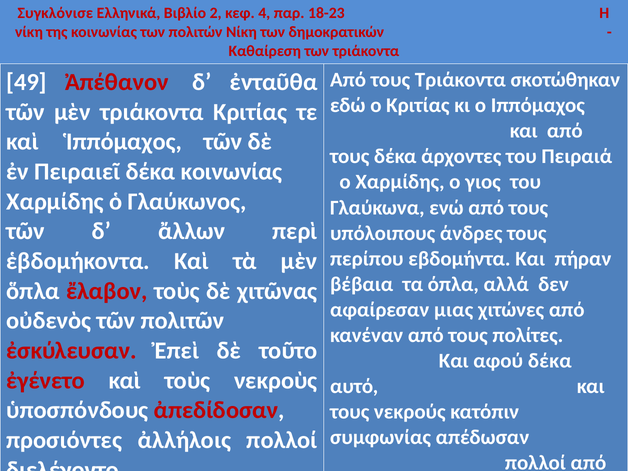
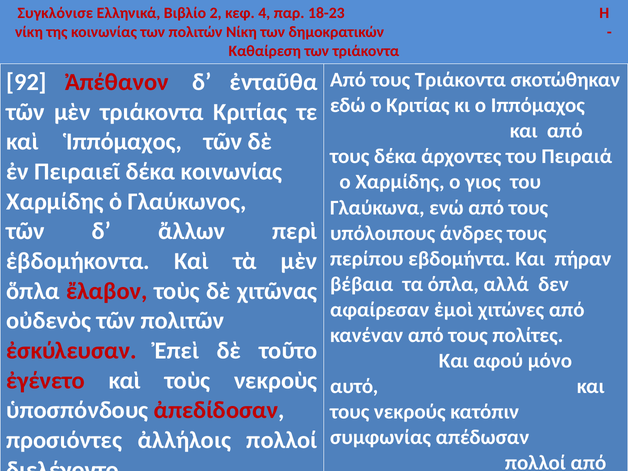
49: 49 -> 92
μιας: μιας -> ἐμοὶ
αφού δέκα: δέκα -> μόνο
